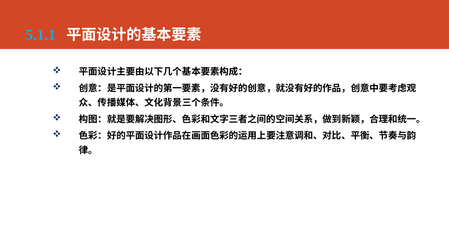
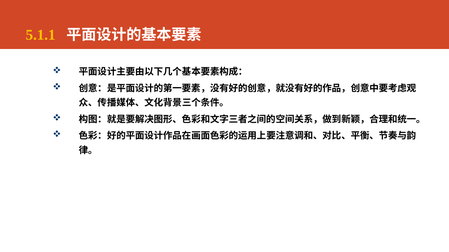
5.1.1 colour: light blue -> yellow
